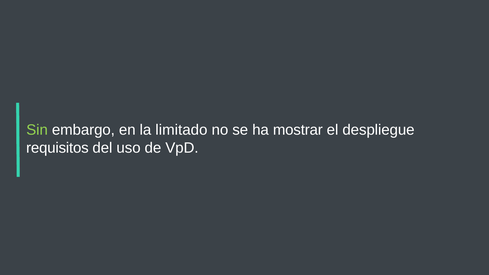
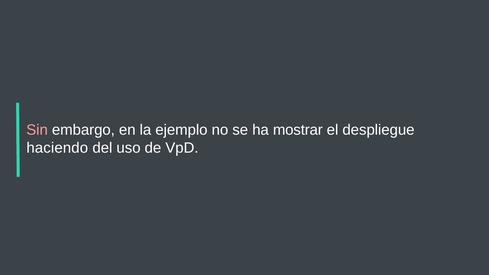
Sin colour: light green -> pink
limitado: limitado -> ejemplo
requisitos: requisitos -> haciendo
